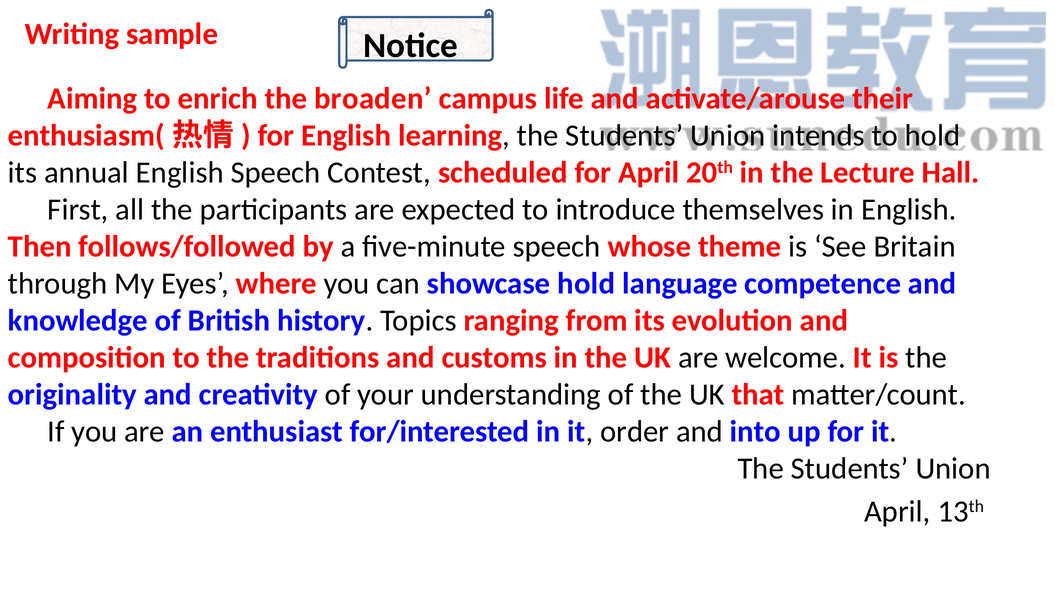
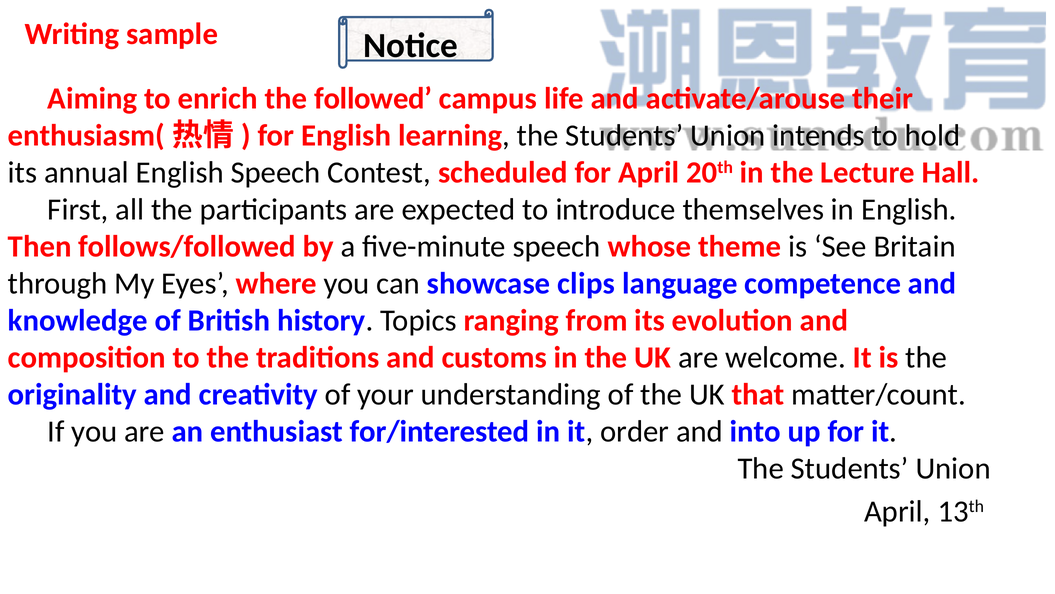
broaden: broaden -> followed
showcase hold: hold -> clips
